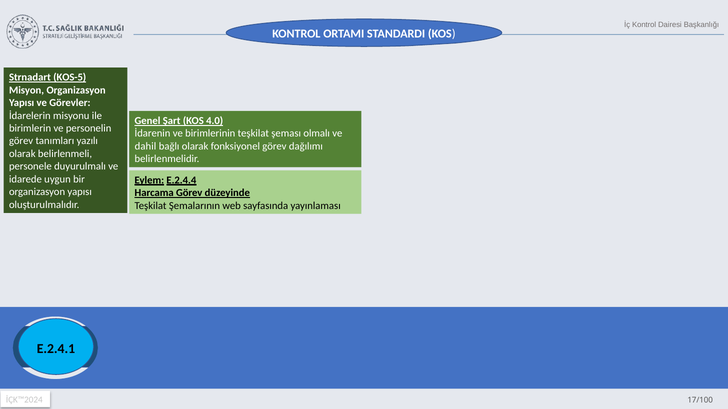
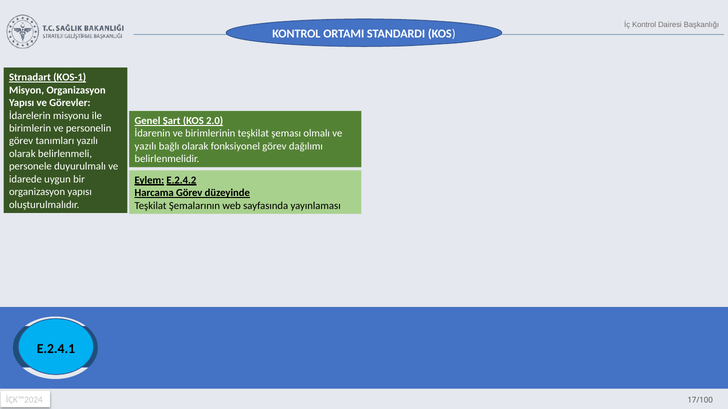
KOS-5: KOS-5 -> KOS-1
4.0: 4.0 -> 2.0
dahil at (145, 146): dahil -> yazılı
E.2.4.4: E.2.4.4 -> E.2.4.2
